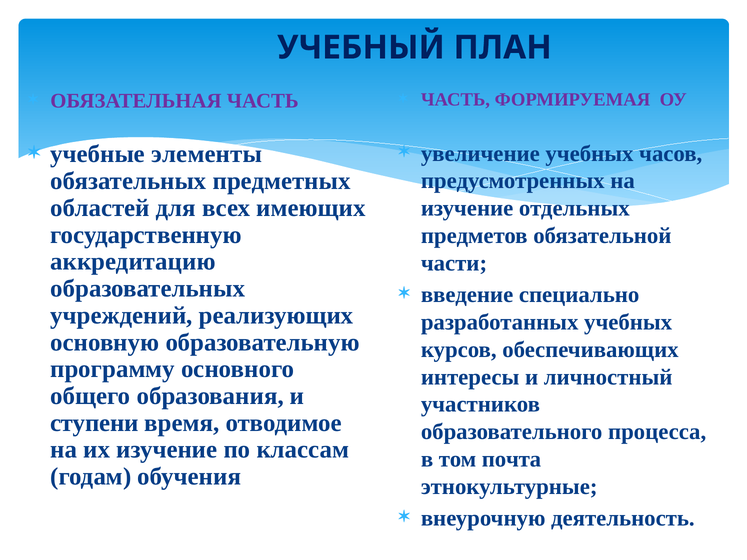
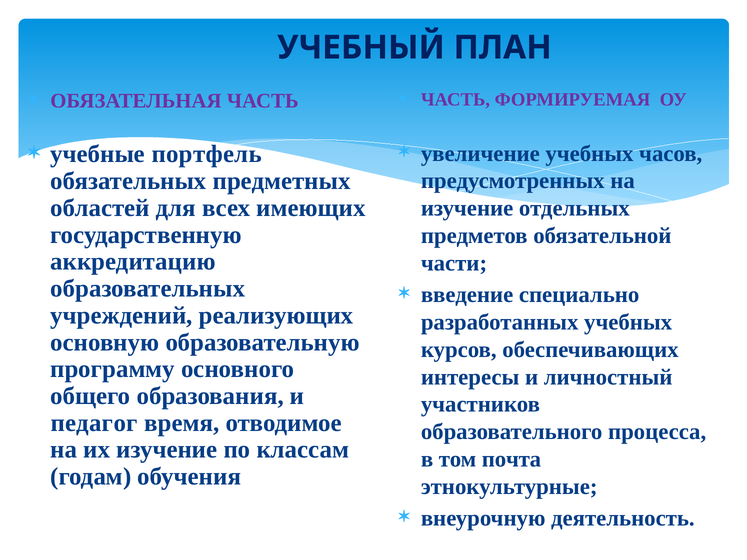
элементы: элементы -> портфель
ступени: ступени -> педагог
